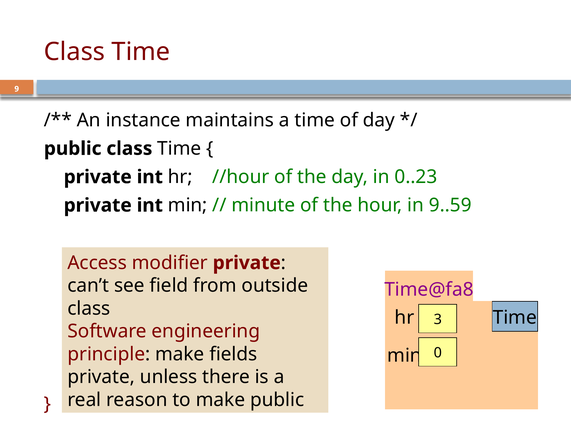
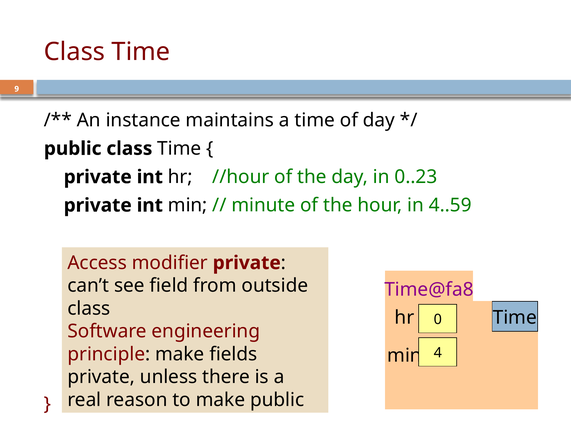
9..59: 9..59 -> 4..59
3: 3 -> 0
0: 0 -> 4
